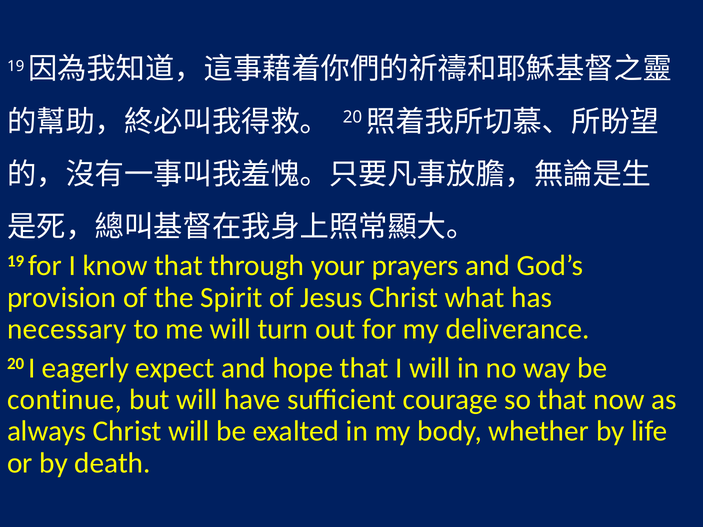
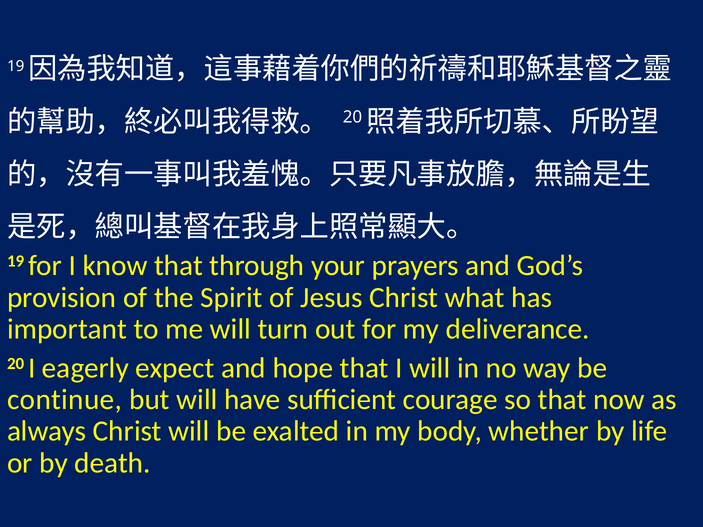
necessary: necessary -> important
